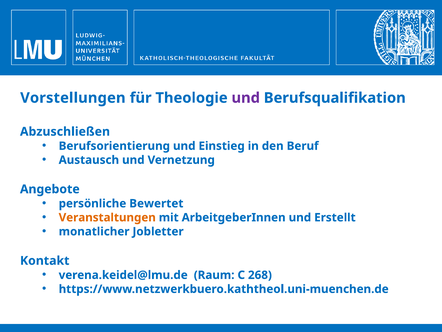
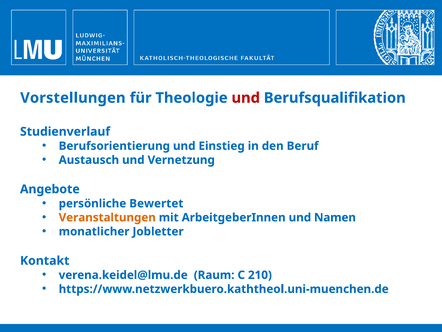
und at (246, 98) colour: purple -> red
Abzuschließen: Abzuschließen -> Studienverlauf
Erstellt: Erstellt -> Namen
268: 268 -> 210
